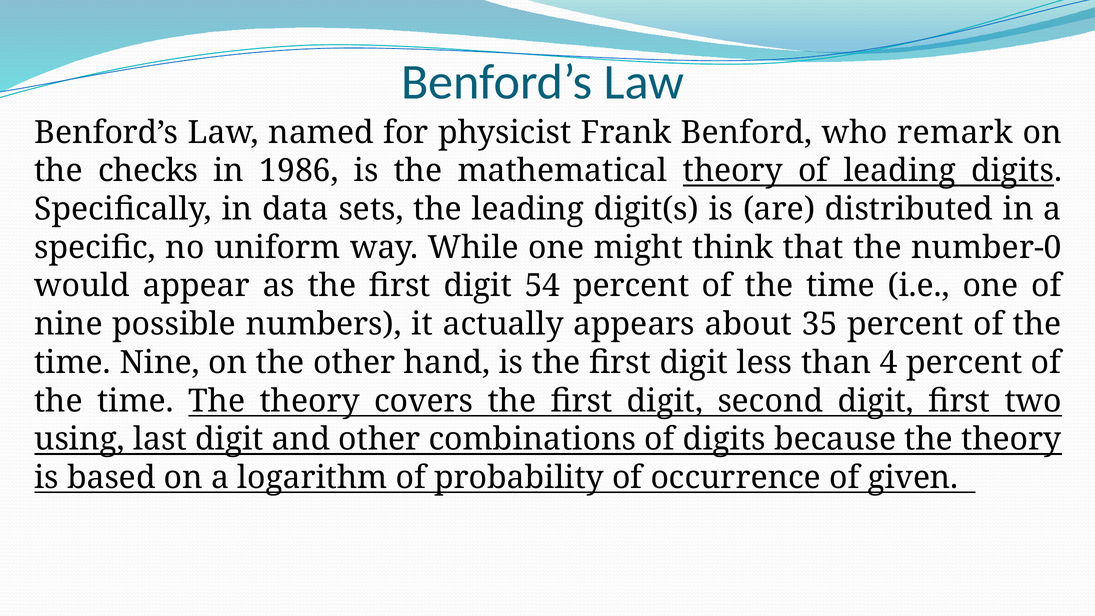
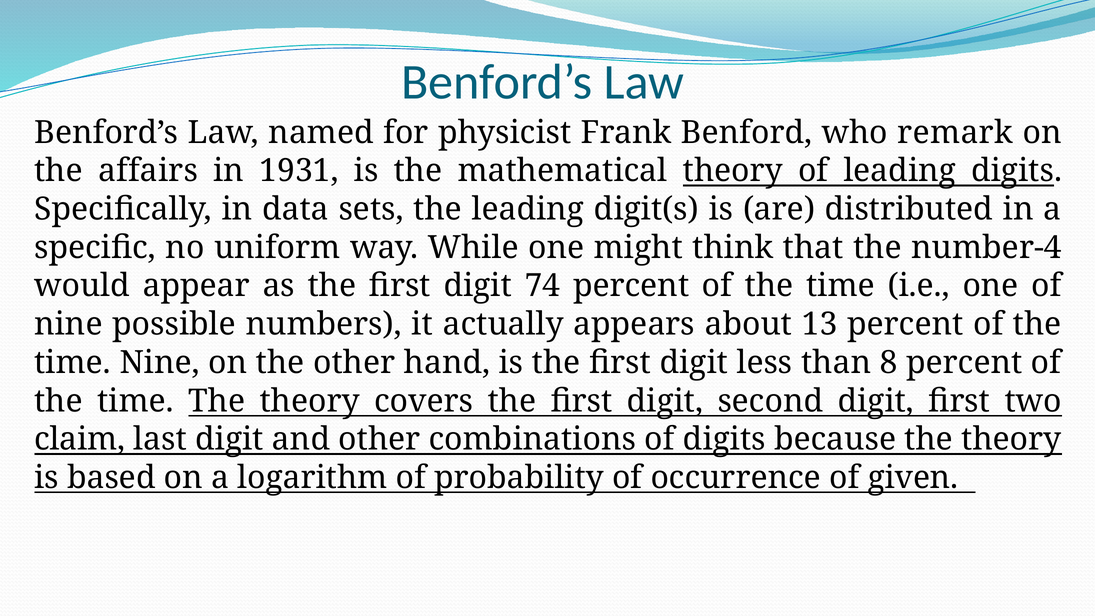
checks: checks -> affairs
1986: 1986 -> 1931
number-0: number-0 -> number-4
54: 54 -> 74
35: 35 -> 13
4: 4 -> 8
using: using -> claim
